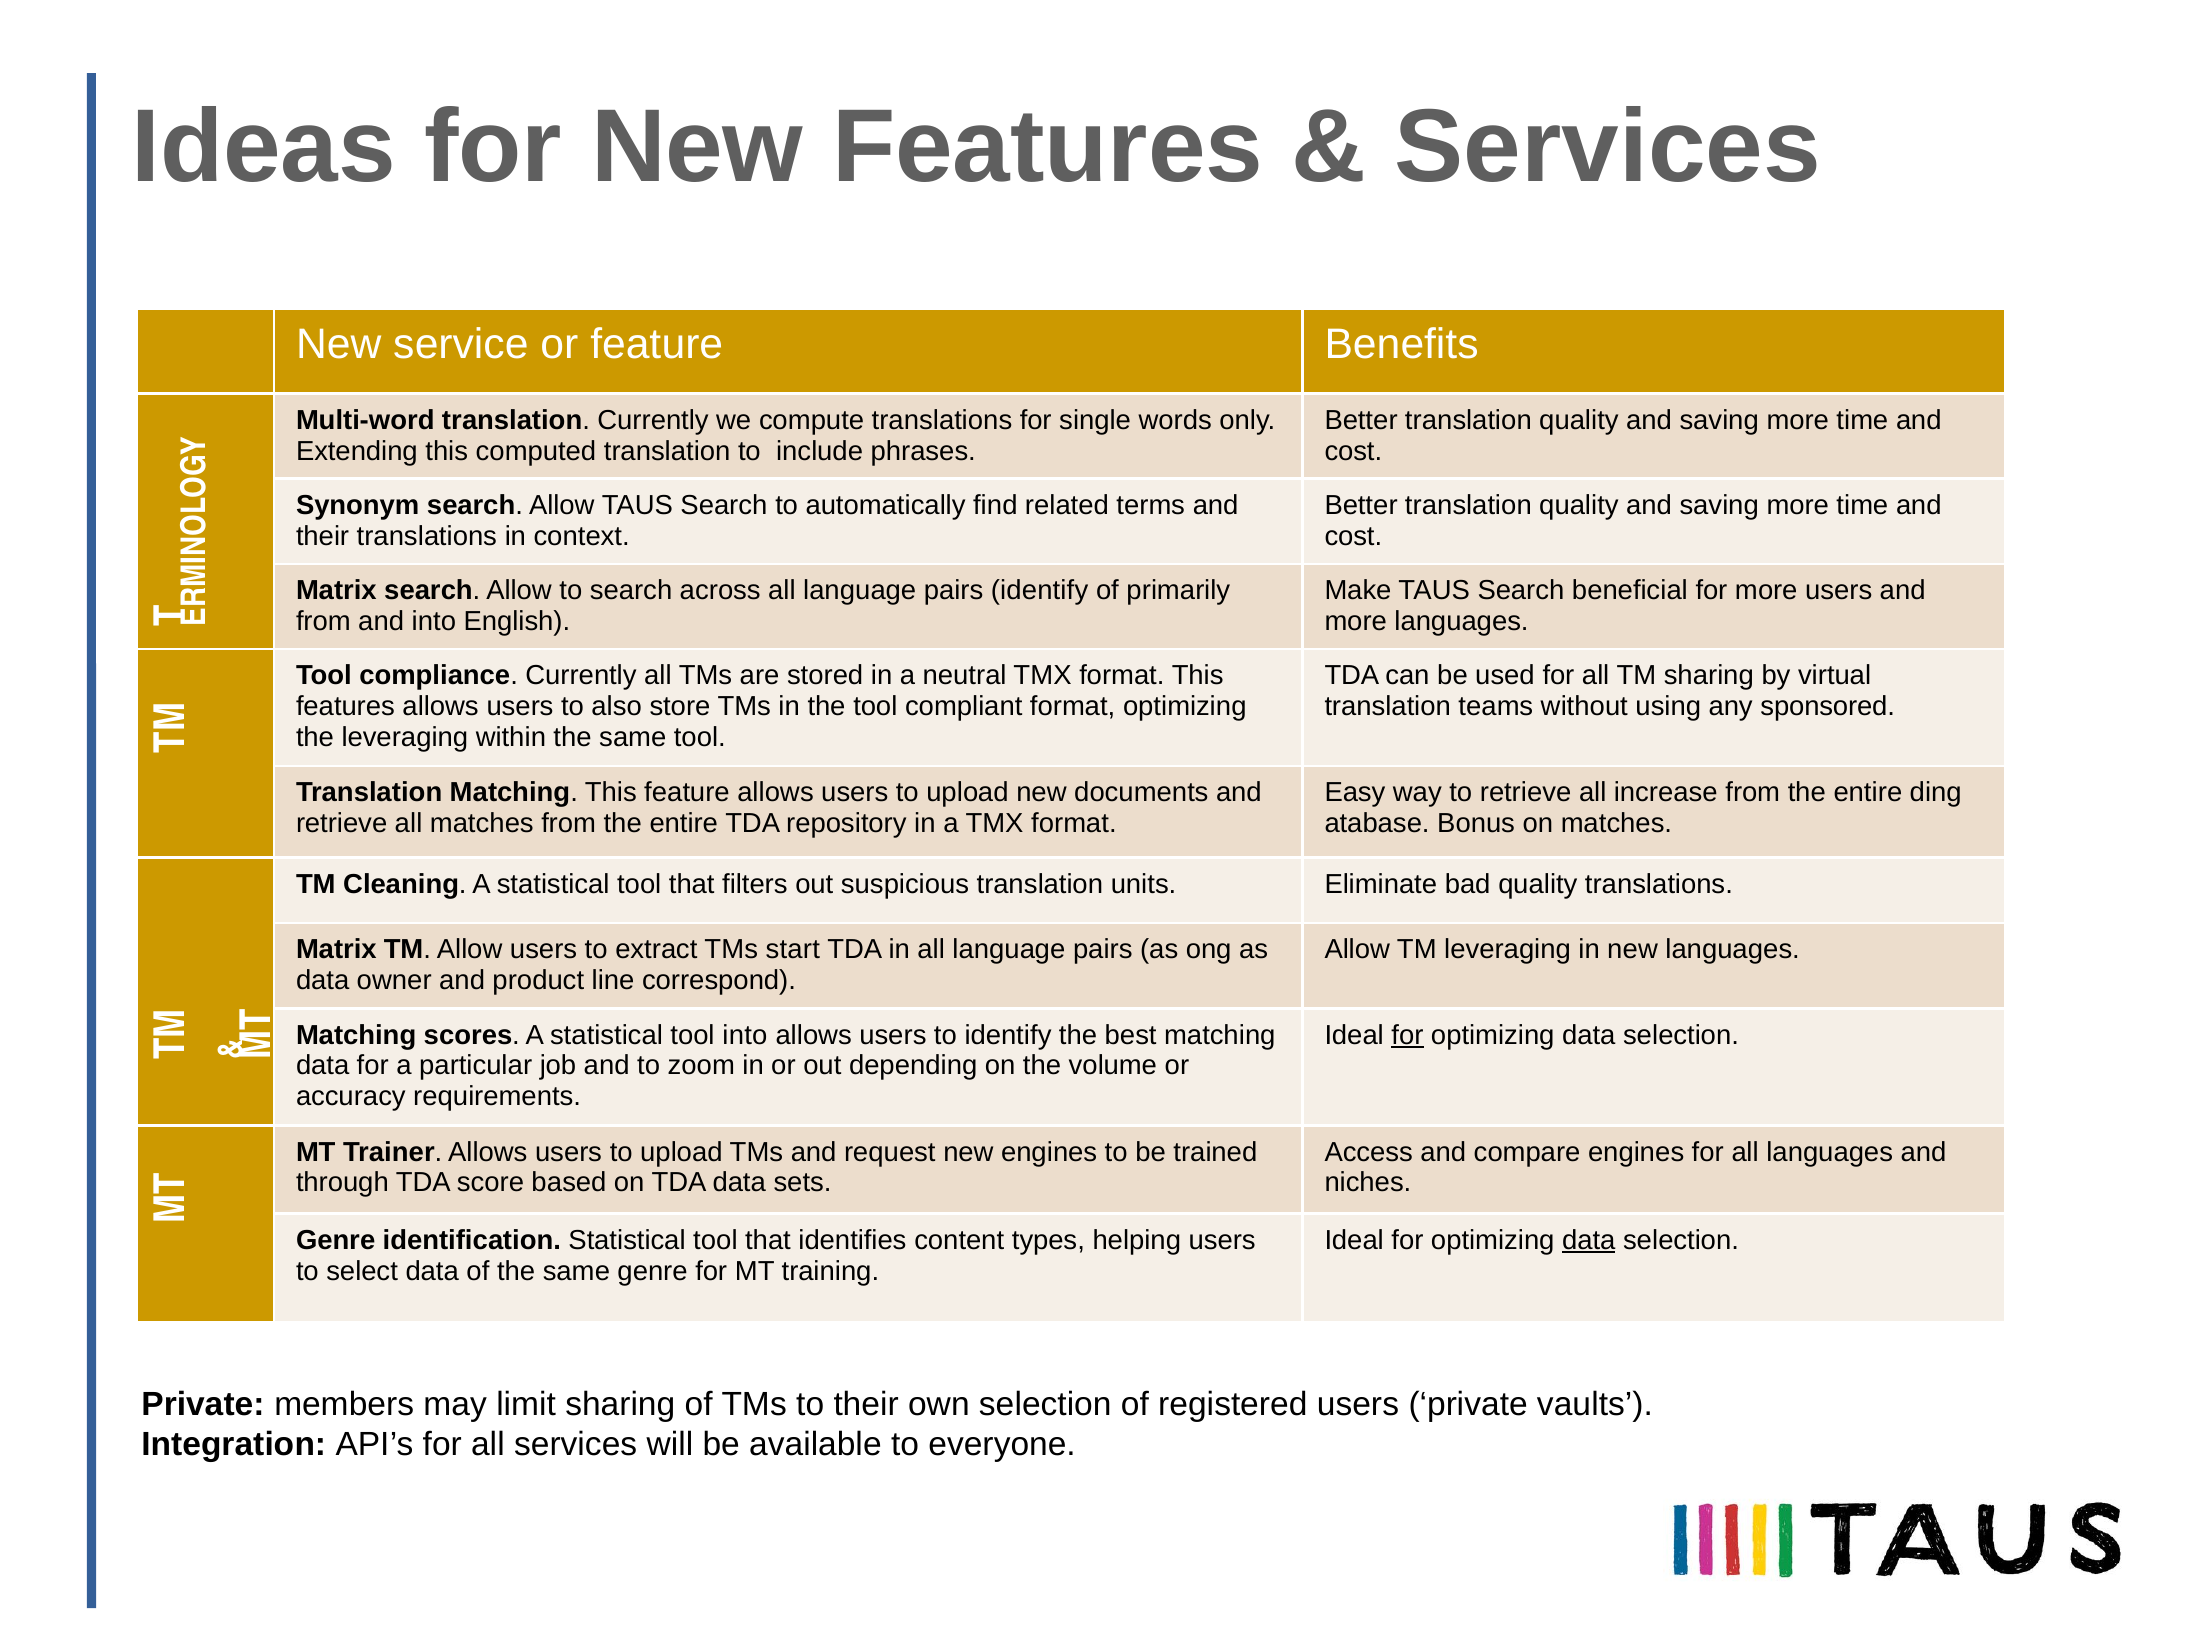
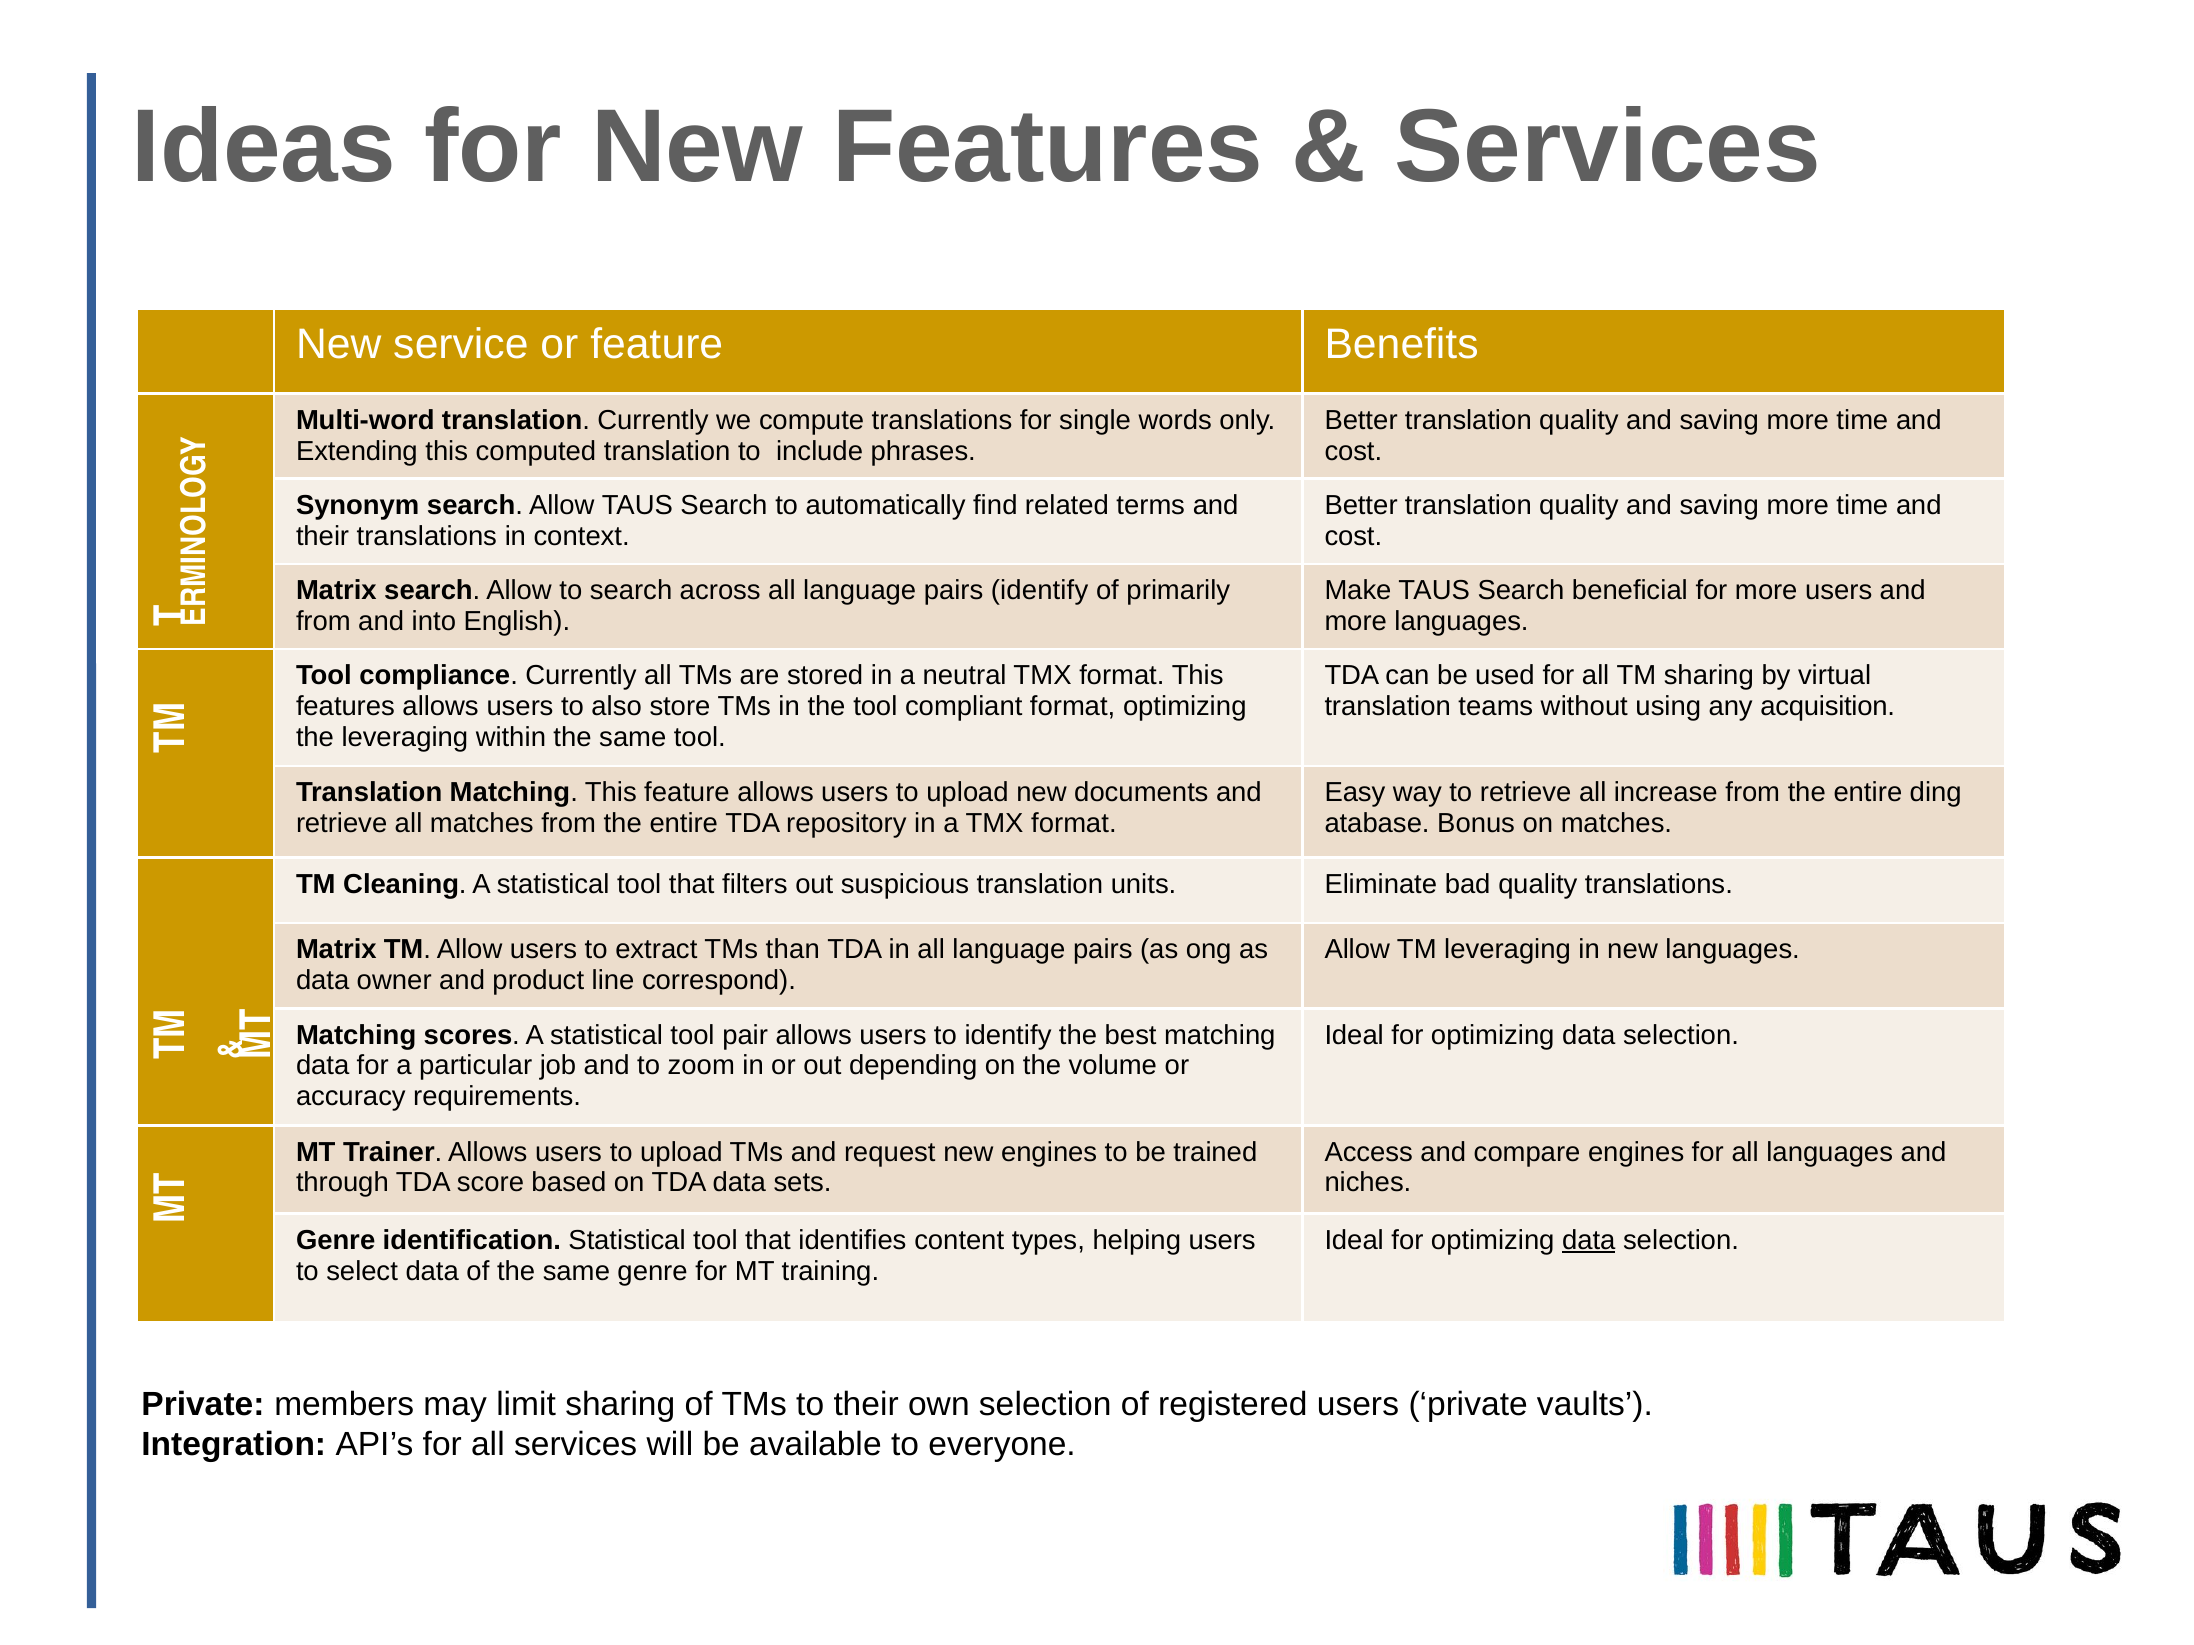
sponsored: sponsored -> acquisition
start: start -> than
tool into: into -> pair
for at (1407, 1035) underline: present -> none
